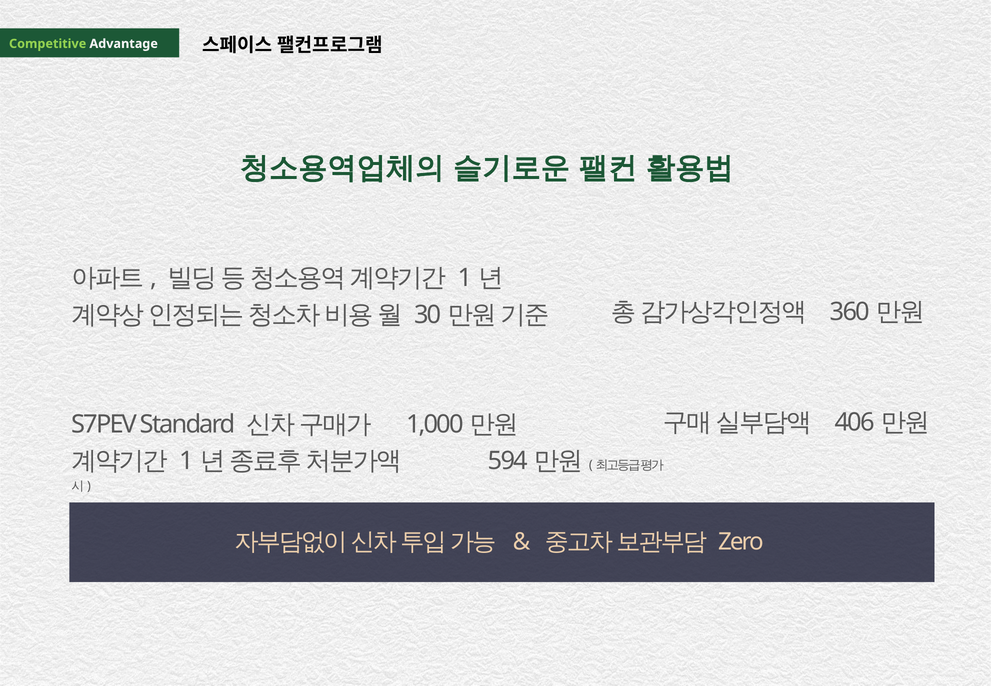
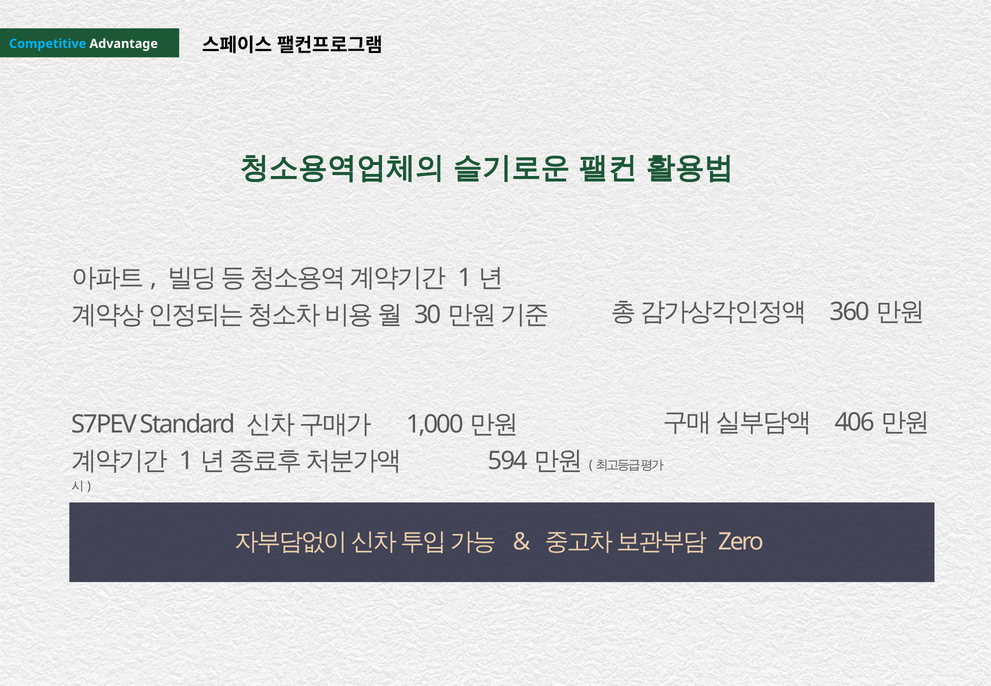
Competitive colour: light green -> light blue
